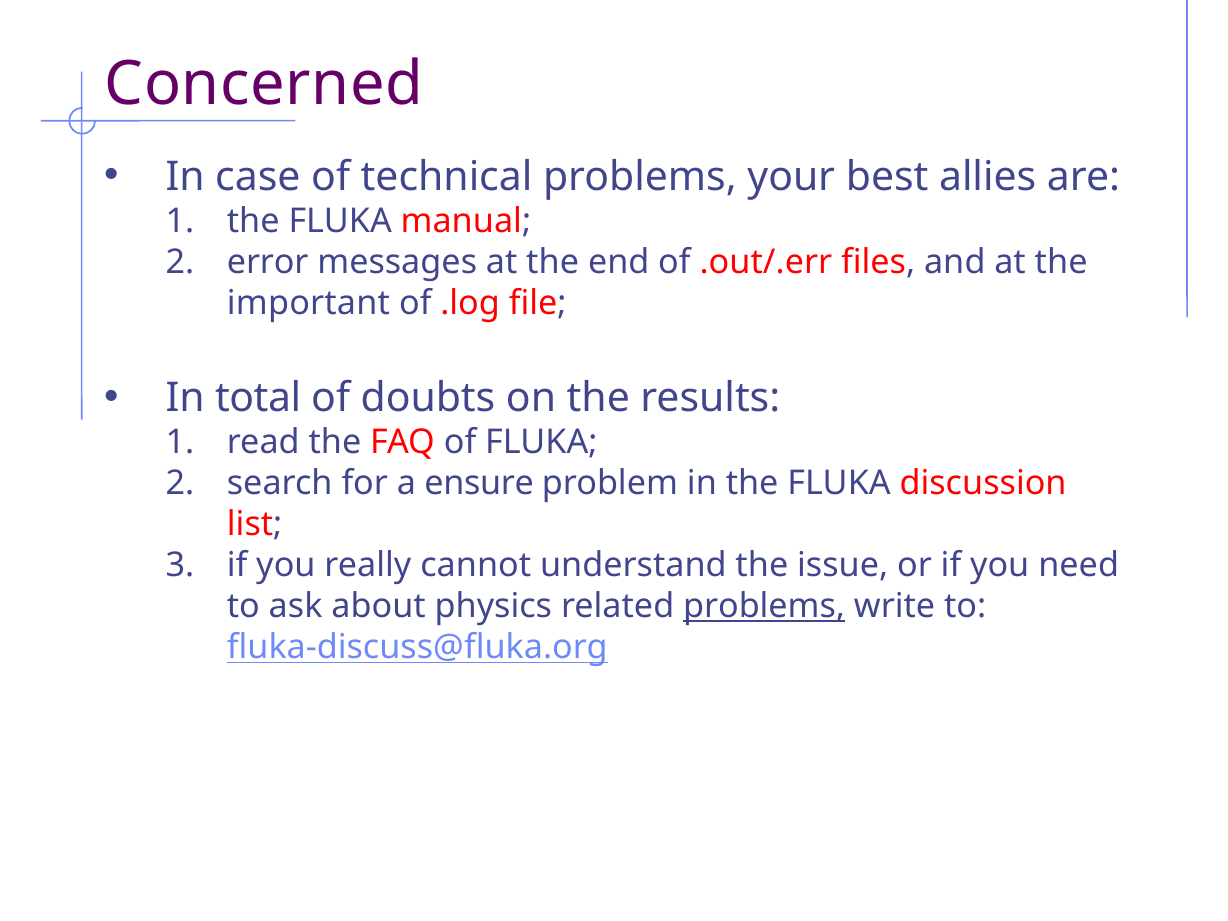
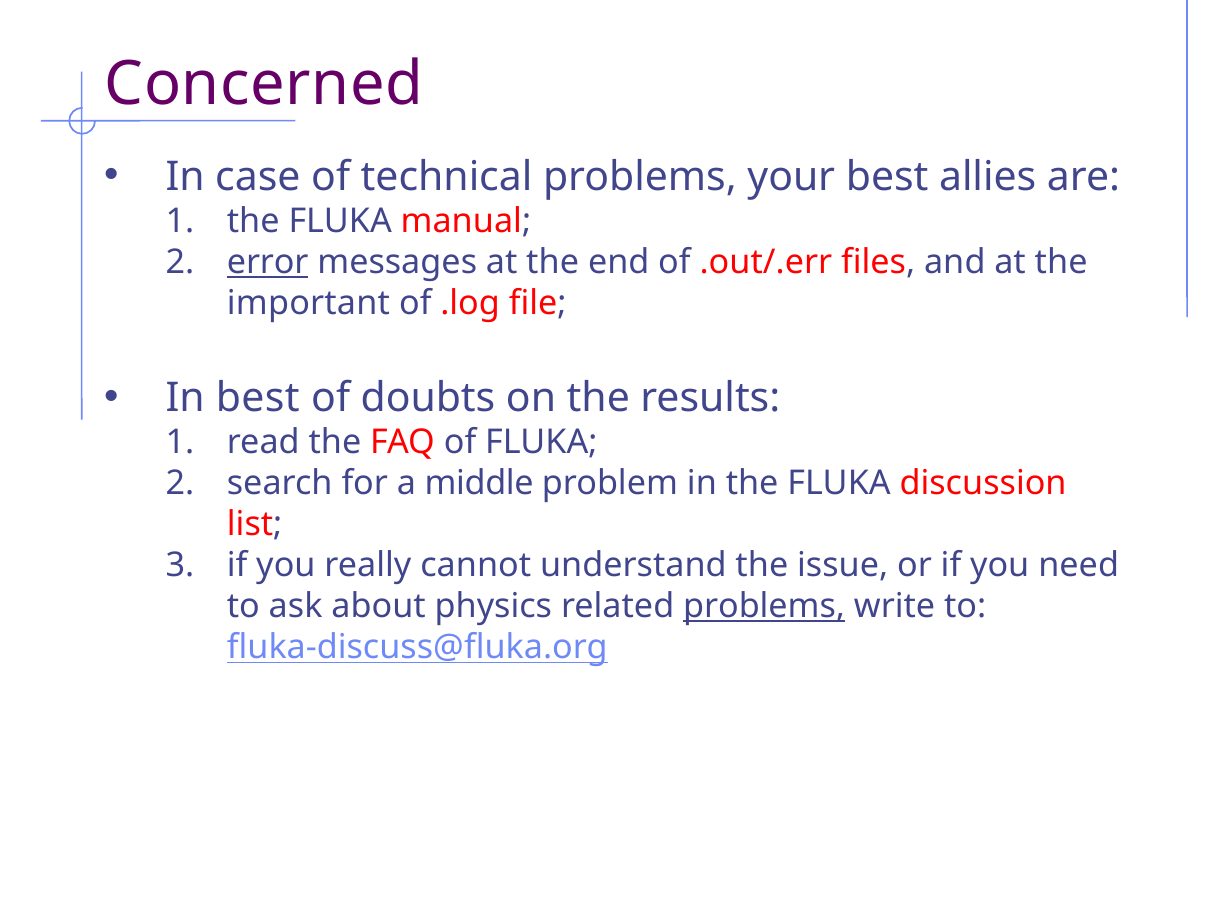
error underline: none -> present
In total: total -> best
ensure: ensure -> middle
